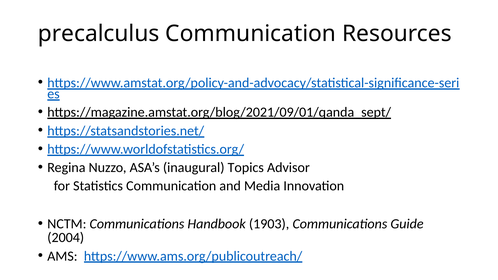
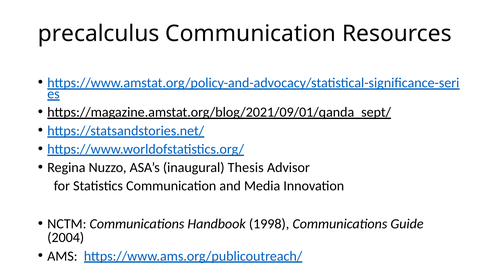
Topics: Topics -> Thesis
1903: 1903 -> 1998
